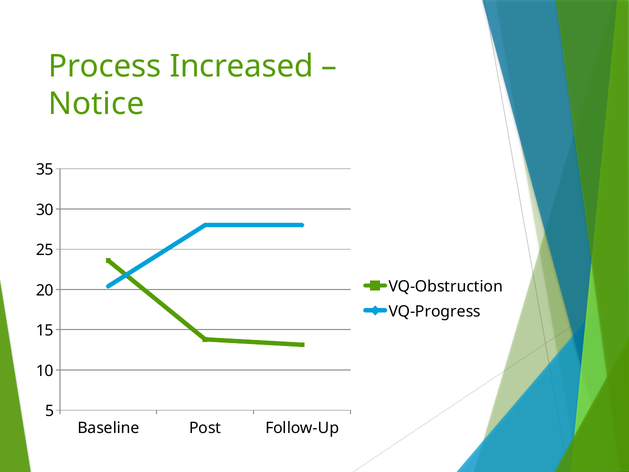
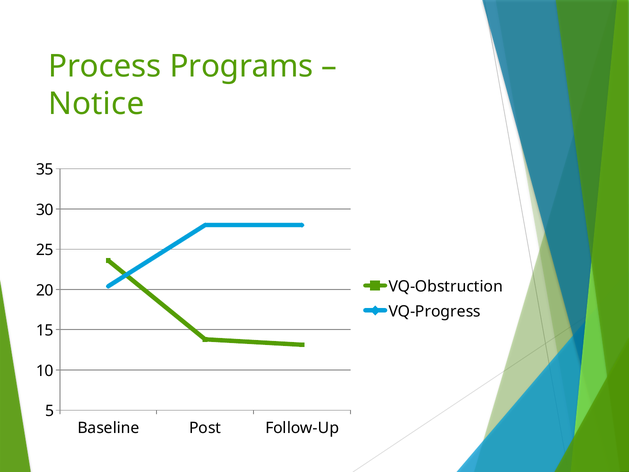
Increased: Increased -> Programs
